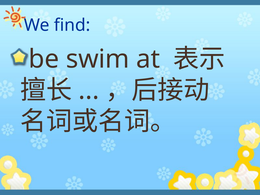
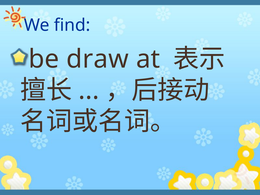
swim: swim -> draw
